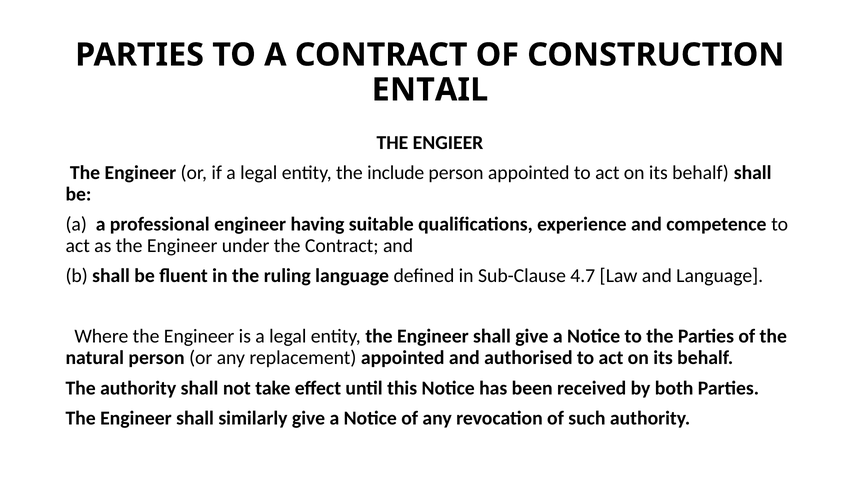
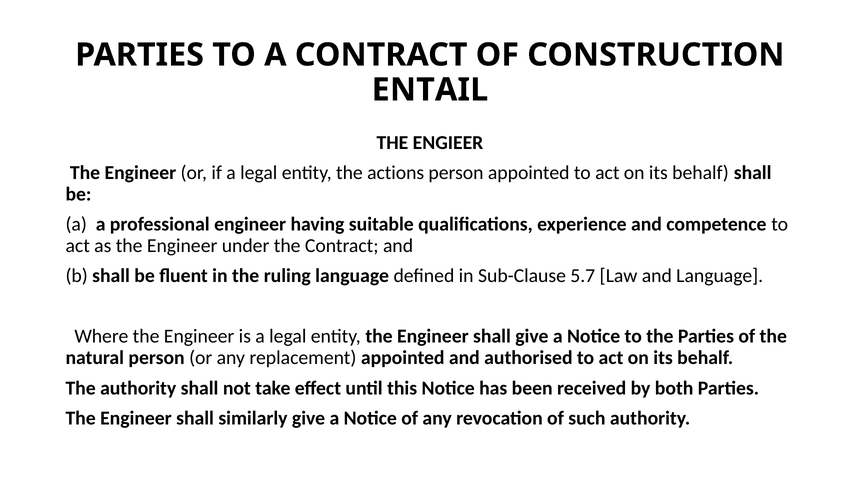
include: include -> actions
4.7: 4.7 -> 5.7
